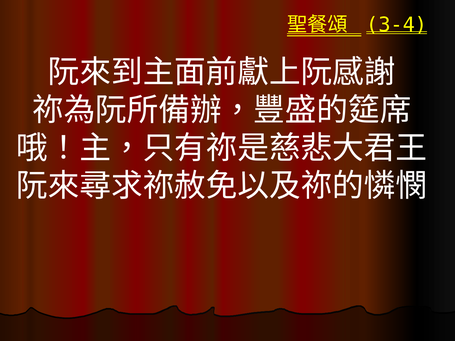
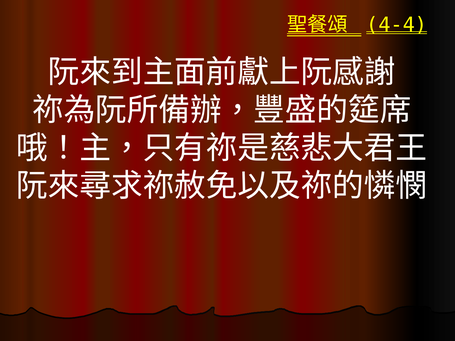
3-4: 3-4 -> 4-4
